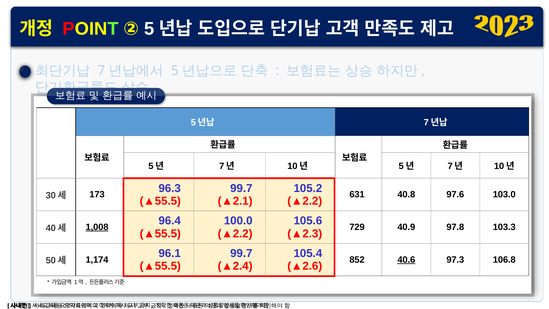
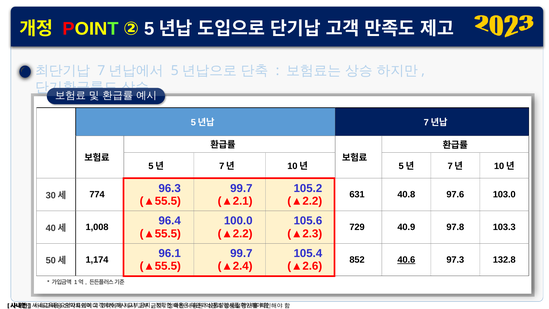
173: 173 -> 774
1,008 underline: present -> none
106.8: 106.8 -> 132.8
